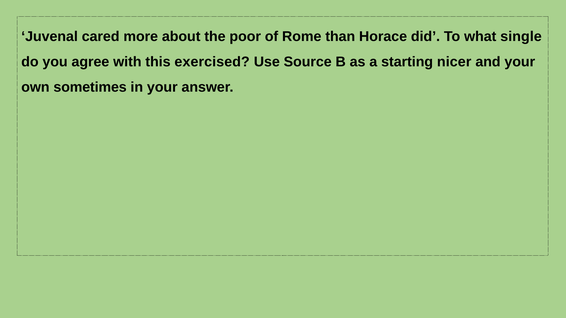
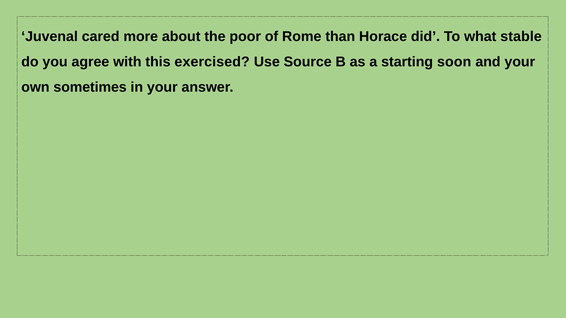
single: single -> stable
nicer: nicer -> soon
